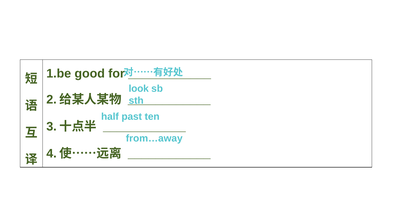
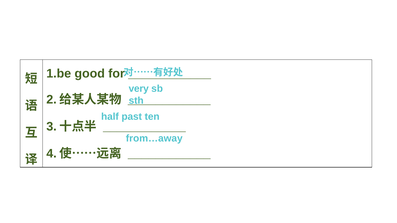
look: look -> very
